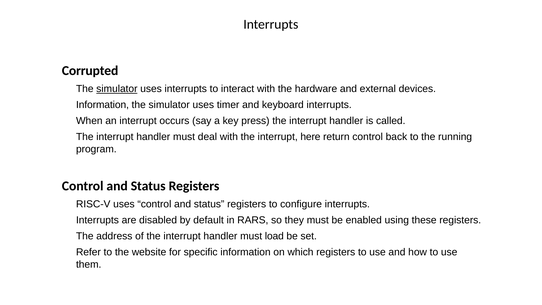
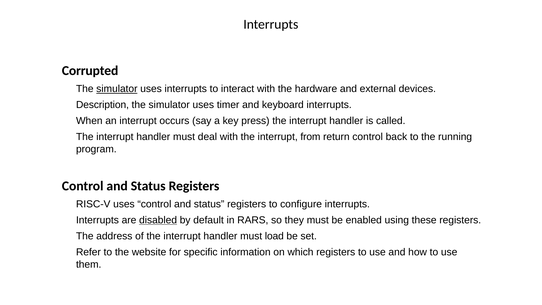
Information at (102, 105): Information -> Description
here: here -> from
disabled underline: none -> present
